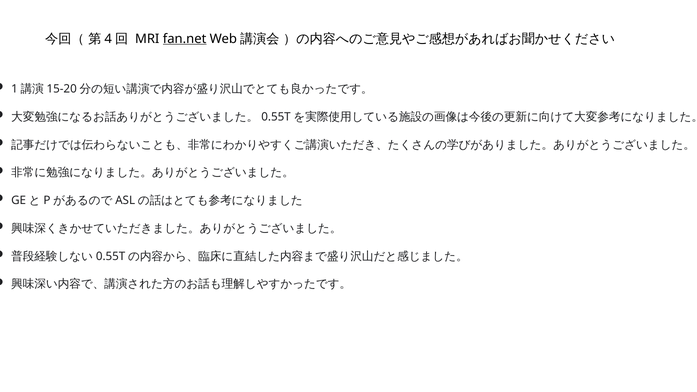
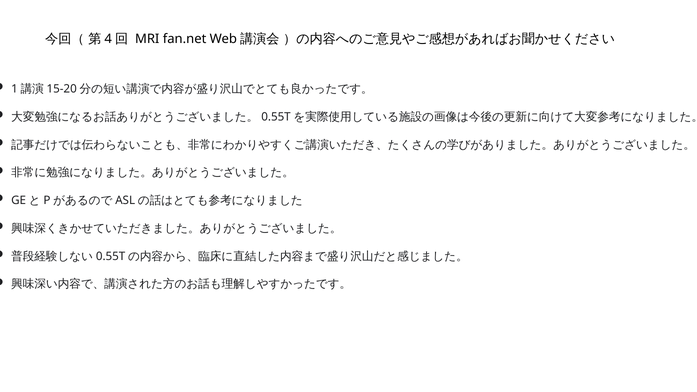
fan.net underline: present -> none
